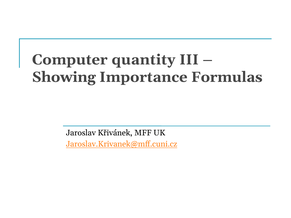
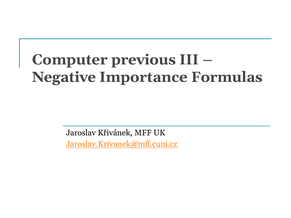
quantity: quantity -> previous
Showing: Showing -> Negative
